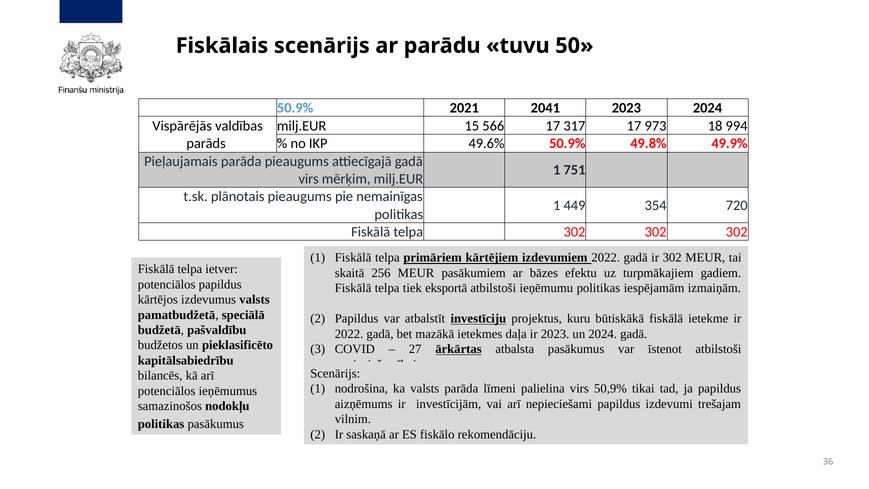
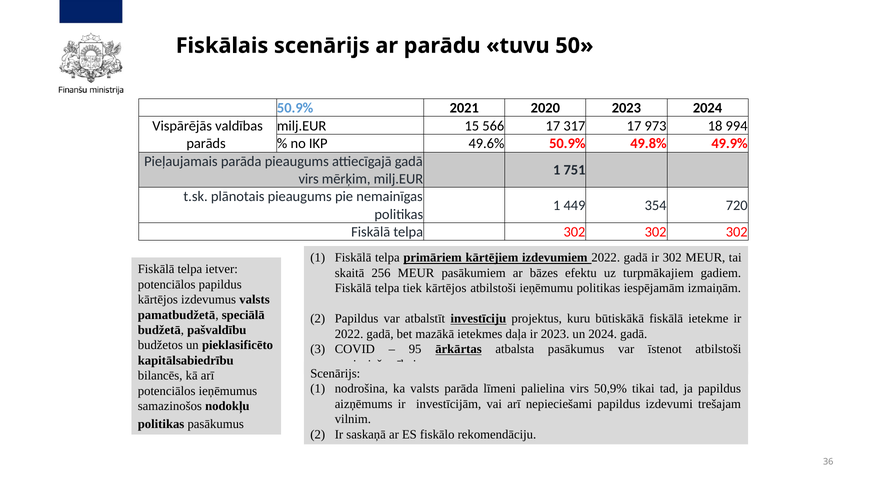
2041: 2041 -> 2020
tiek eksportā: eksportā -> kārtējos
27: 27 -> 95
